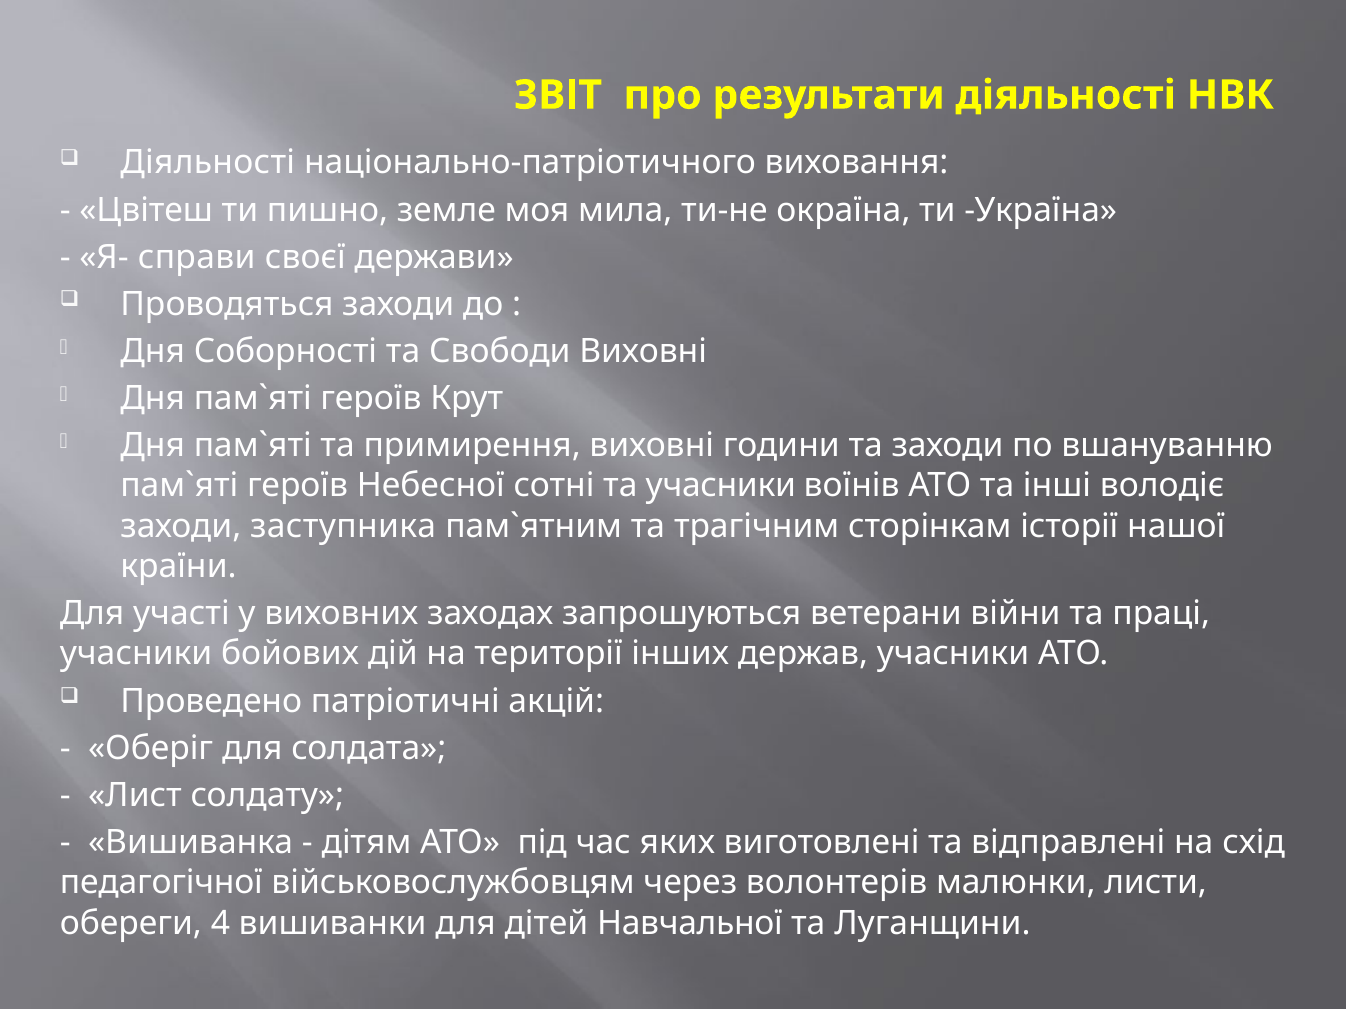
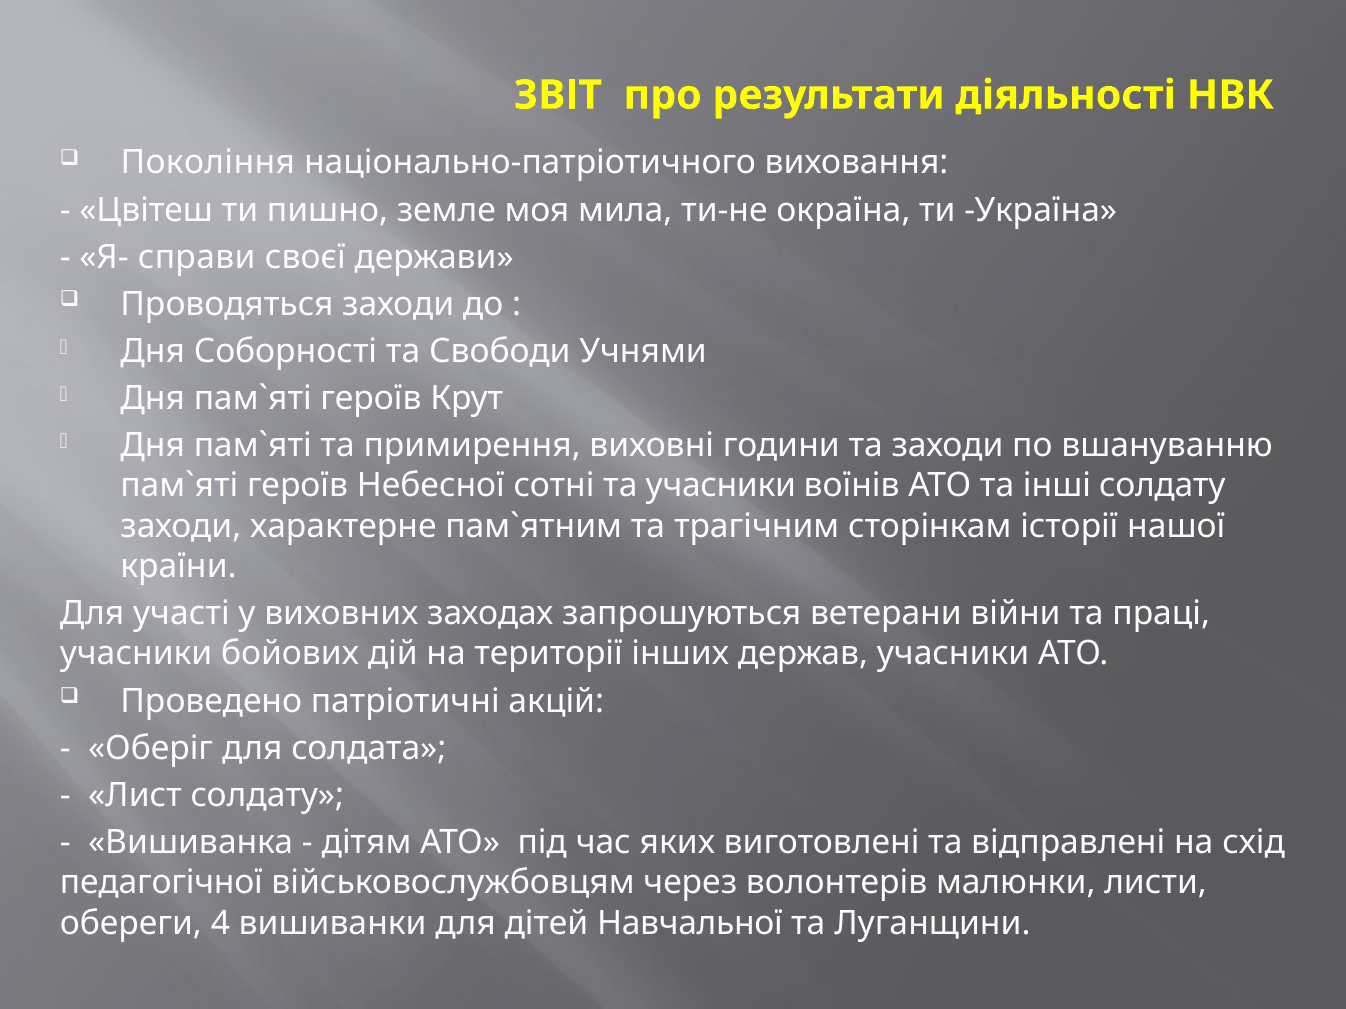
Діяльності at (208, 163): Діяльності -> Покоління
Свободи Виховні: Виховні -> Учнями
інші володіє: володіє -> солдату
заступника: заступника -> характерне
